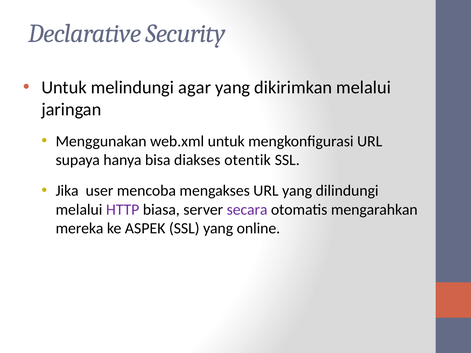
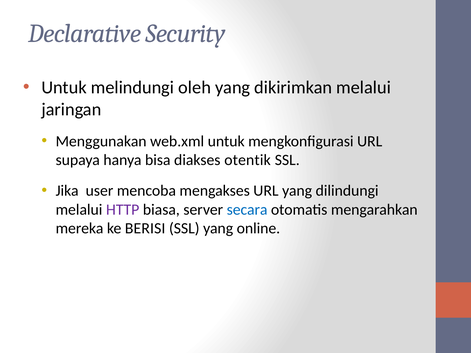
agar: agar -> oleh
secara colour: purple -> blue
ASPEK: ASPEK -> BERISI
